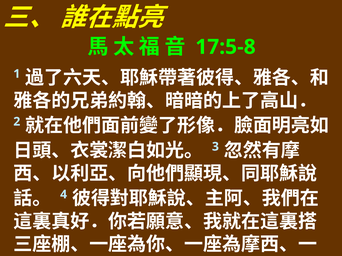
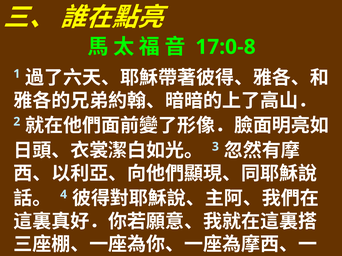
17:5-8: 17:5-8 -> 17:0-8
